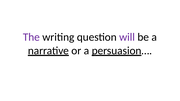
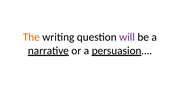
The colour: purple -> orange
